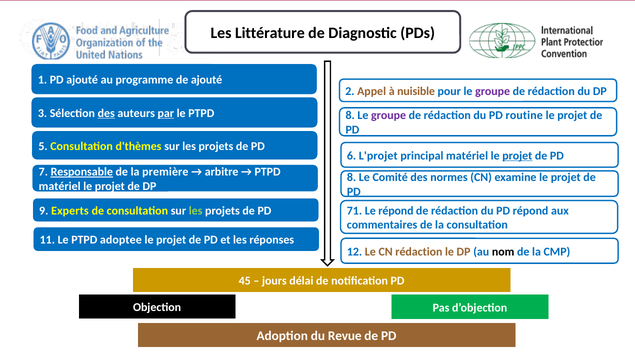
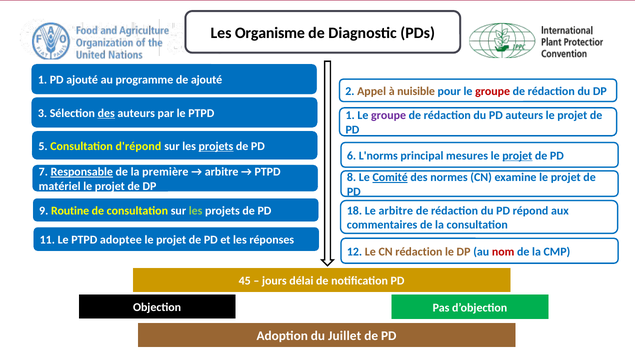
Littérature: Littérature -> Organisme
groupe at (493, 91) colour: purple -> red
par underline: present -> none
PTPD 8: 8 -> 1
PD routine: routine -> auteurs
d'thèmes: d'thèmes -> d'répond
projets at (216, 146) underline: none -> present
L'projet: L'projet -> L'norms
principal matériel: matériel -> mesures
Comité underline: none -> present
Experts: Experts -> Routine
71: 71 -> 18
Le répond: répond -> arbitre
nom colour: black -> red
Revue: Revue -> Juillet
